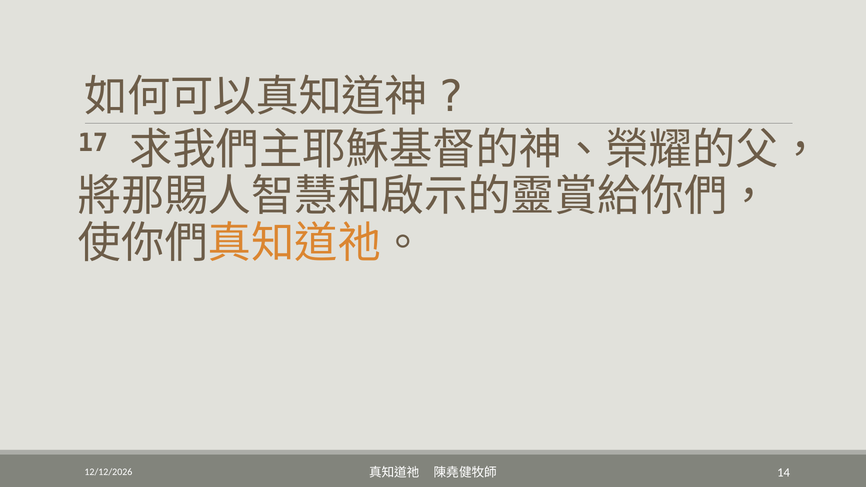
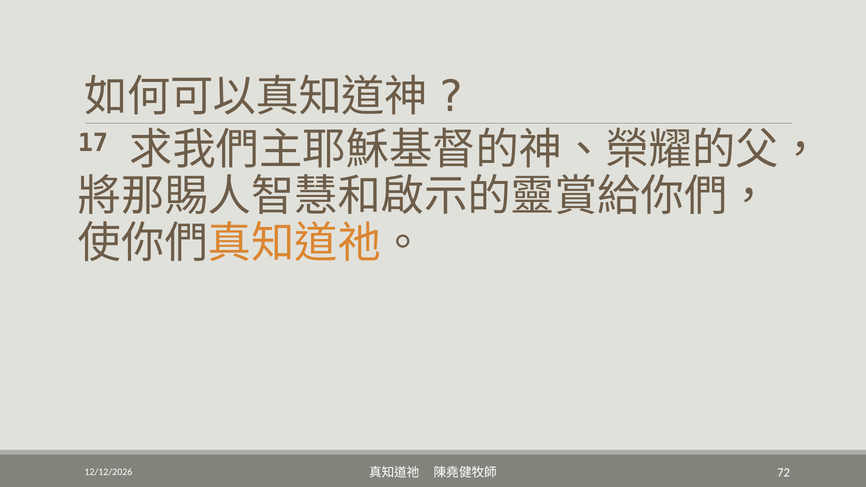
14: 14 -> 72
